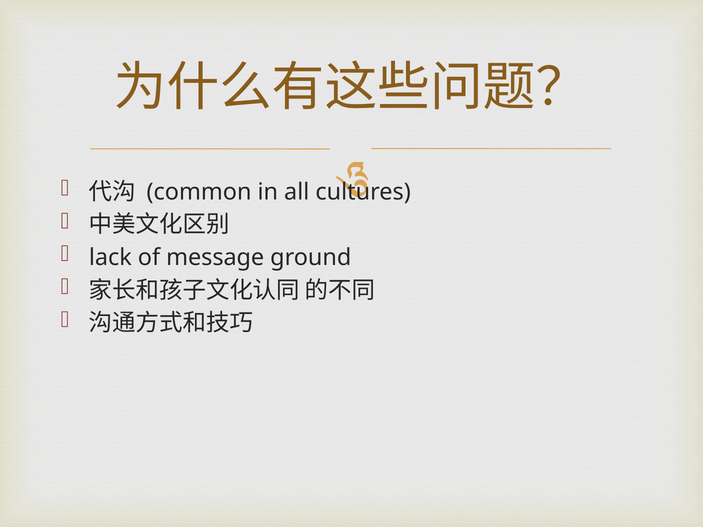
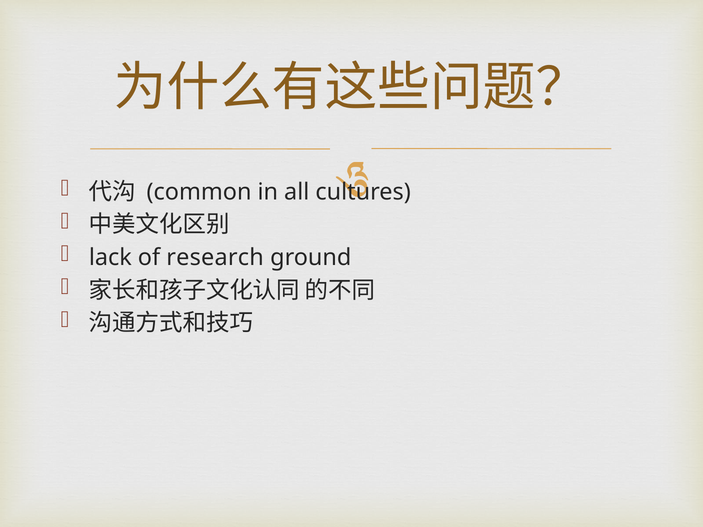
message: message -> research
